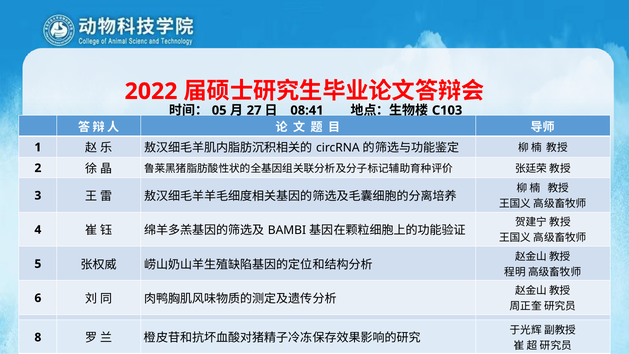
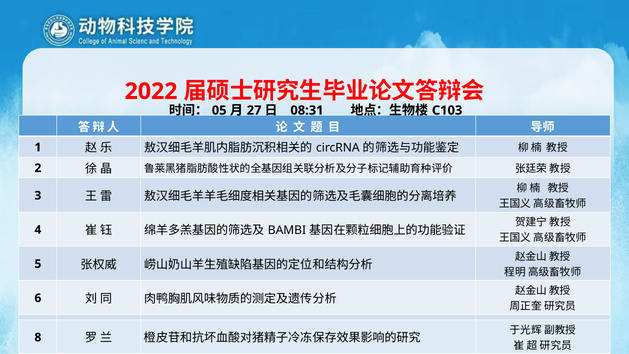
08:41: 08:41 -> 08:31
